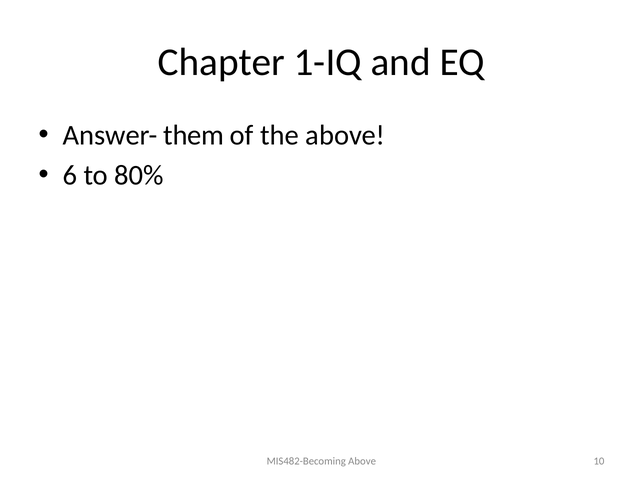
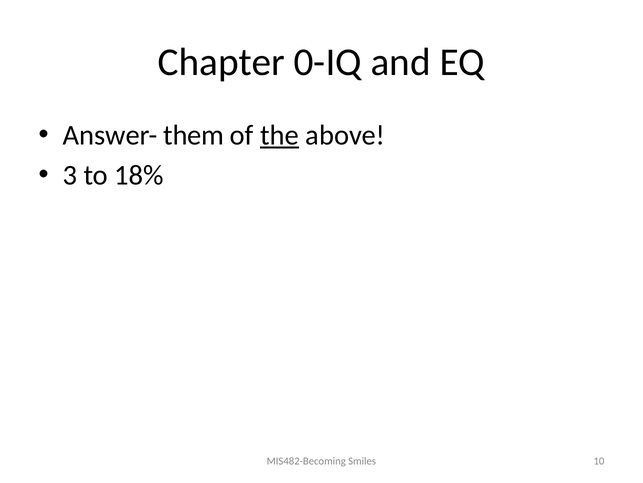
1-IQ: 1-IQ -> 0-IQ
the underline: none -> present
6: 6 -> 3
80%: 80% -> 18%
MIS482-Becoming Above: Above -> Smiles
